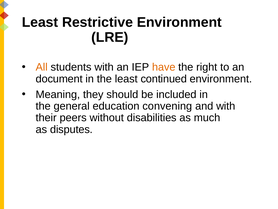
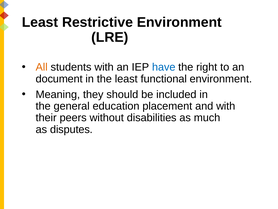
have colour: orange -> blue
continued: continued -> functional
convening: convening -> placement
